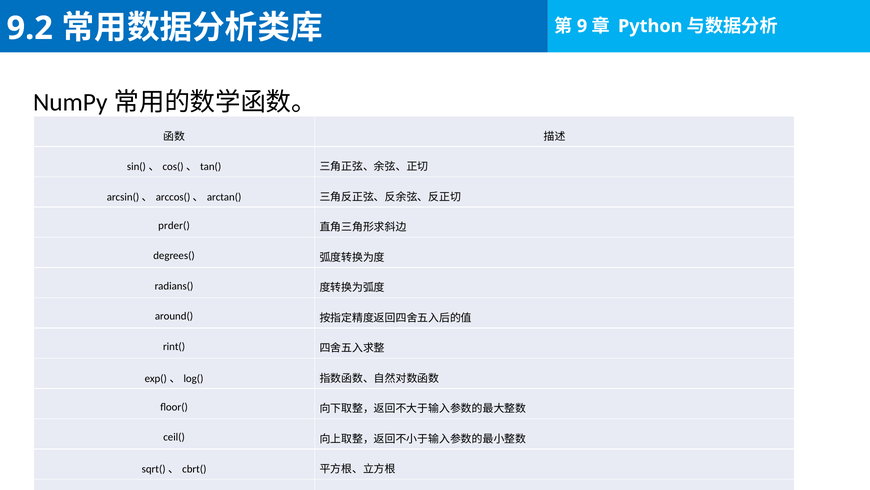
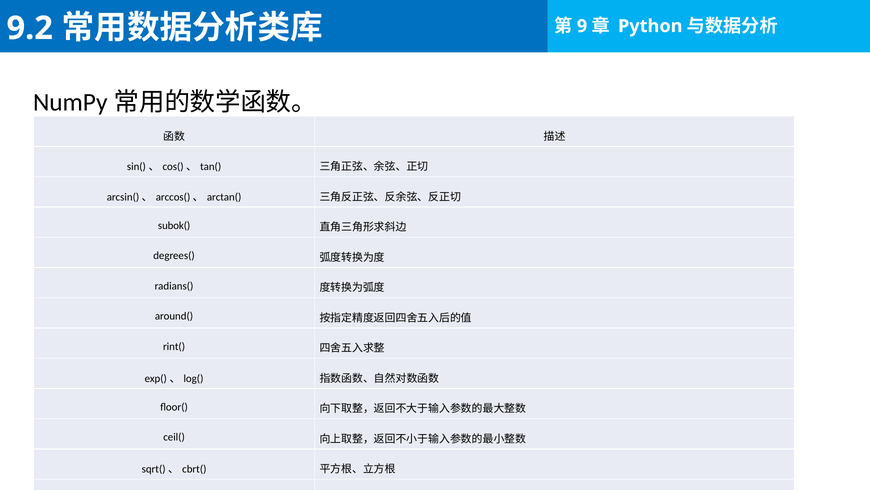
prder(: prder( -> subok(
